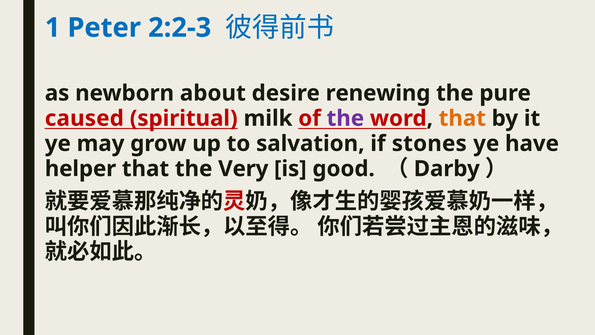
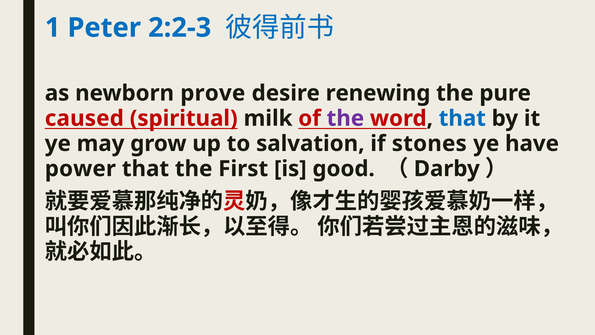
about: about -> prove
that at (462, 118) colour: orange -> blue
helper: helper -> power
Very: Very -> First
